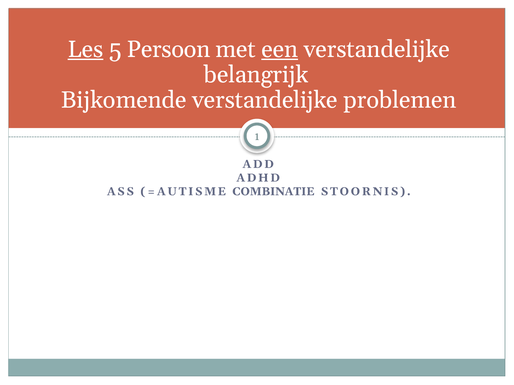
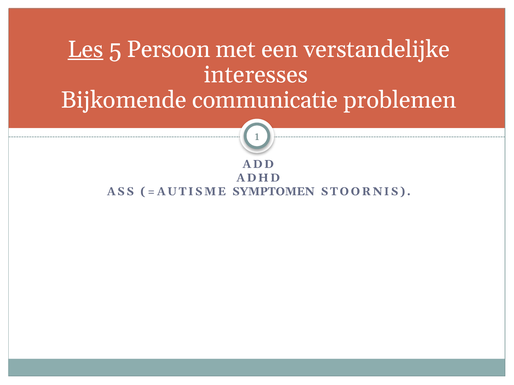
een underline: present -> none
belangrijk: belangrijk -> interesses
Bijkomende verstandelijke: verstandelijke -> communicatie
COMBINATIE: COMBINATIE -> SYMPTOMEN
